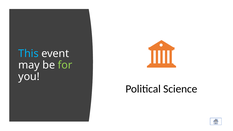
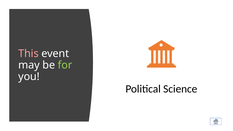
This colour: light blue -> pink
